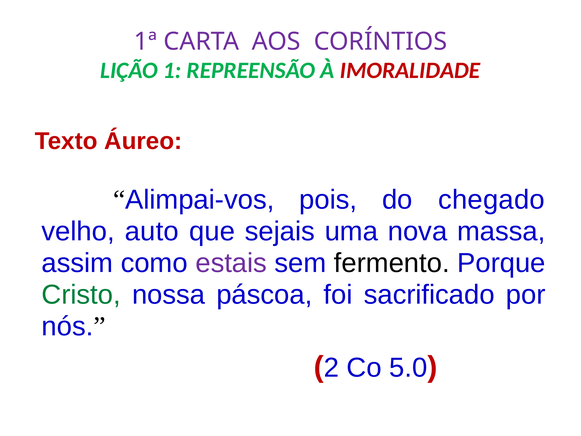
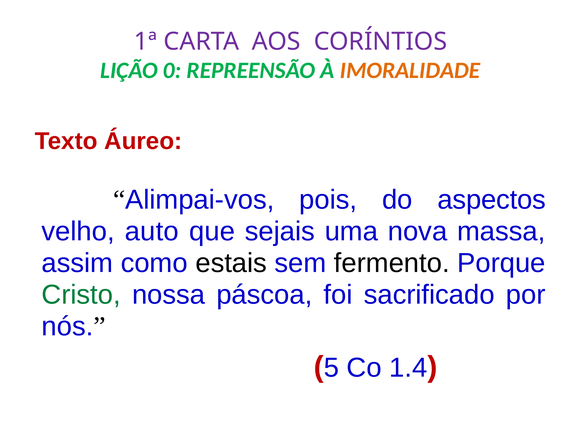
1: 1 -> 0
IMORALIDADE colour: red -> orange
chegado: chegado -> aspectos
estais colour: purple -> black
2: 2 -> 5
5.0: 5.0 -> 1.4
